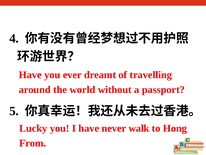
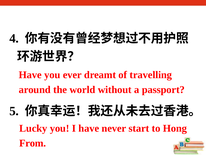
walk: walk -> start
